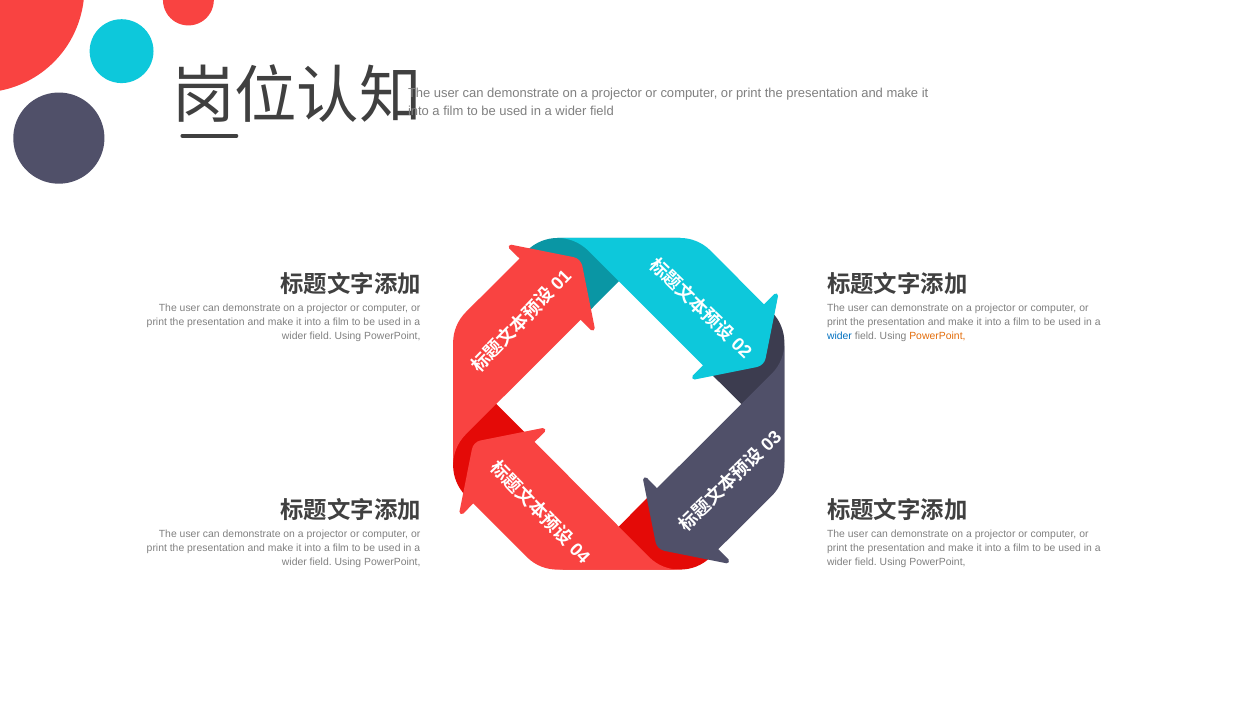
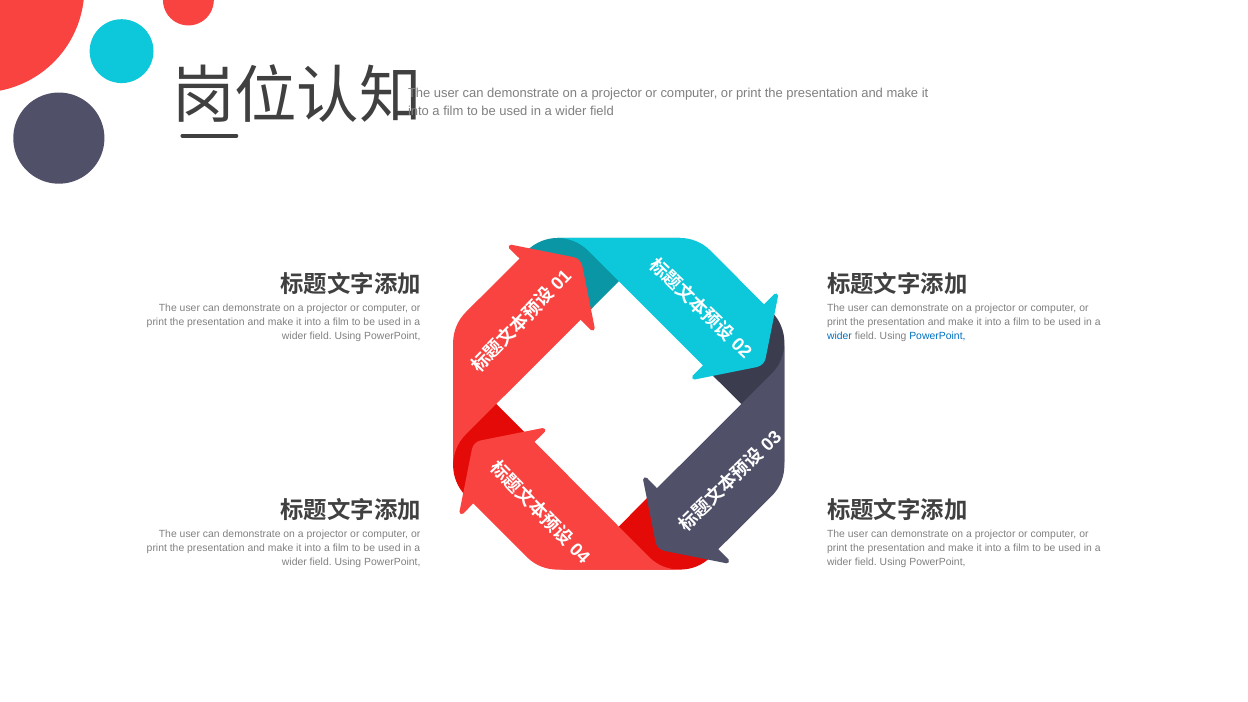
PowerPoint at (937, 337) colour: orange -> blue
